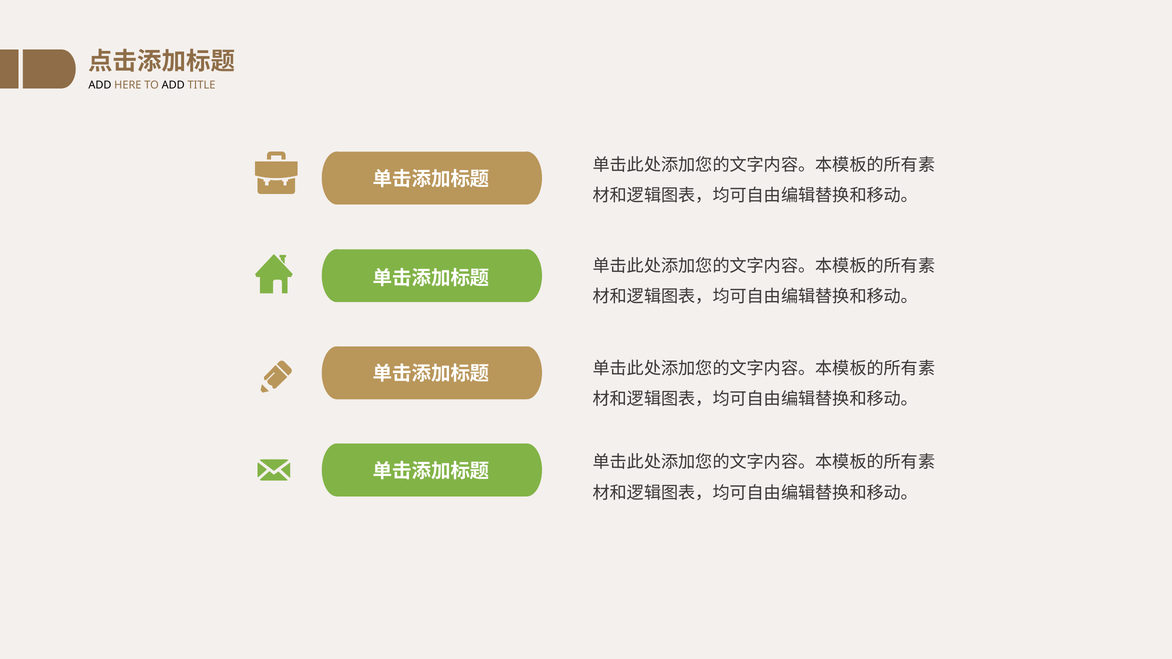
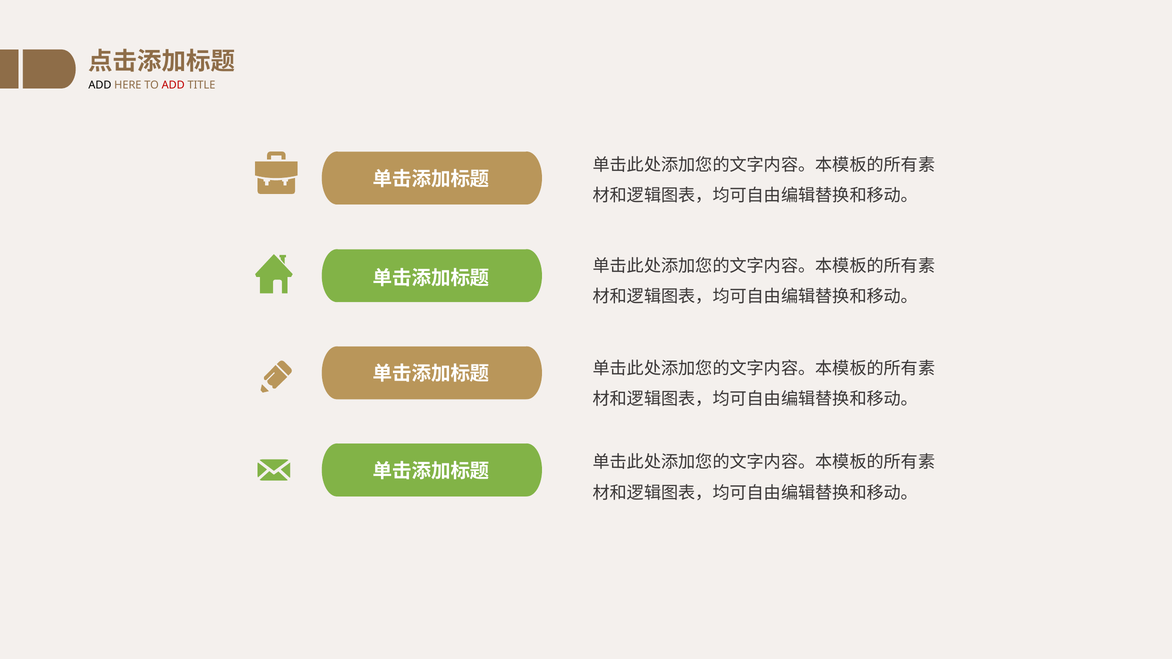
ADD at (173, 85) colour: black -> red
